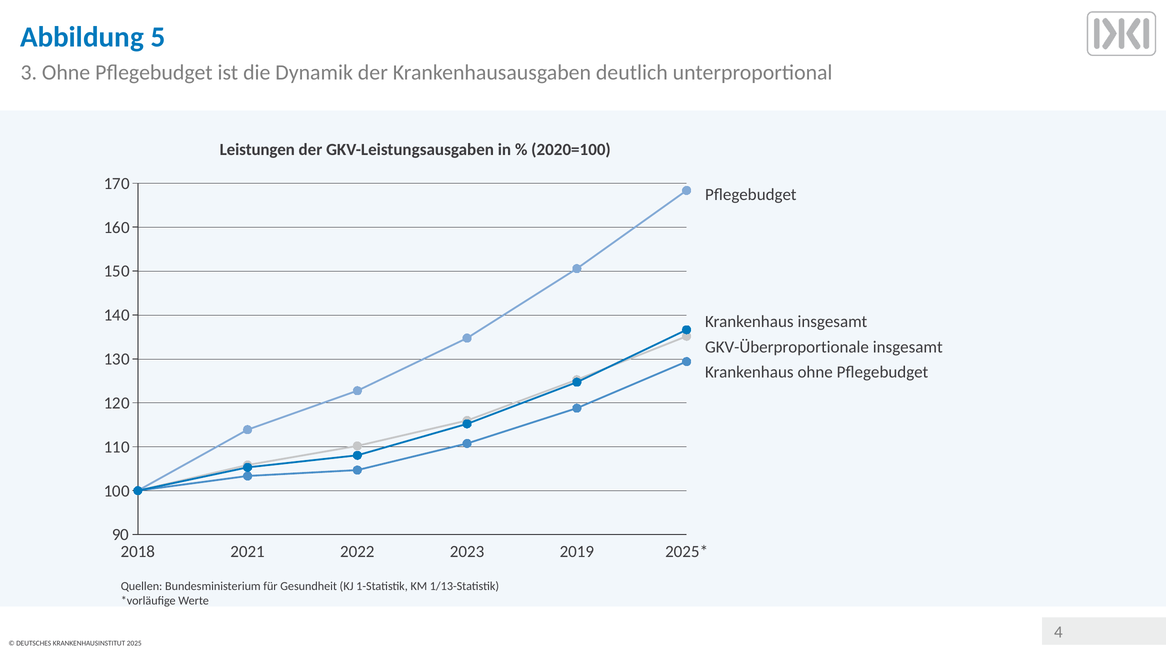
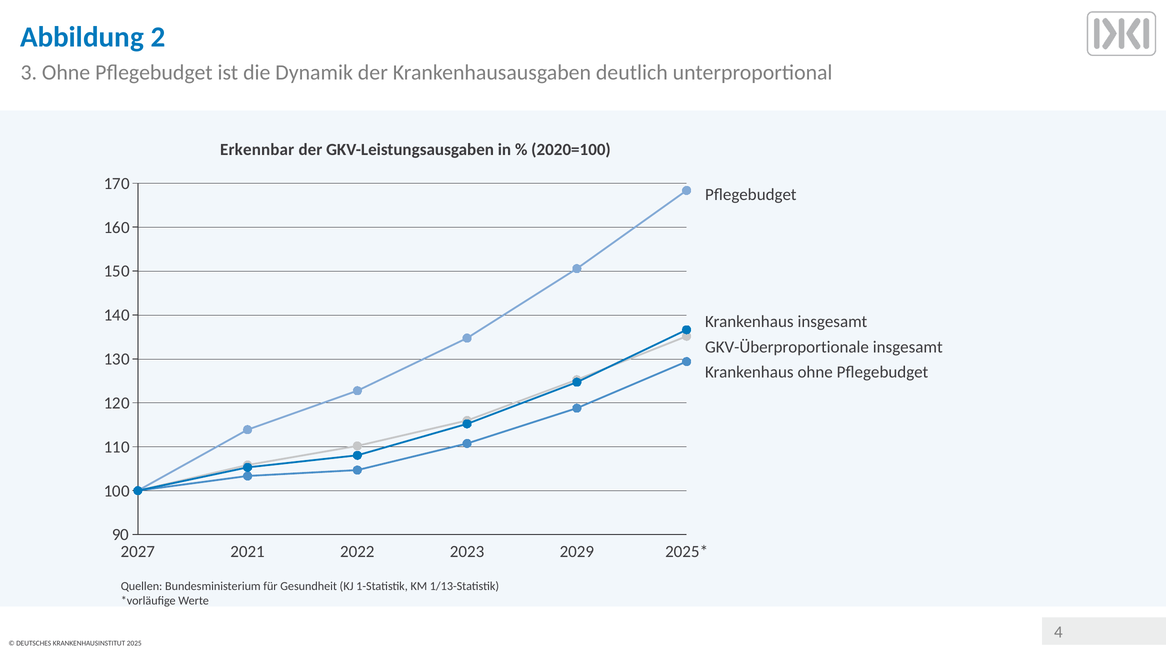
5: 5 -> 2
Leistungen: Leistungen -> Erkennbar
2018: 2018 -> 2027
2019: 2019 -> 2029
